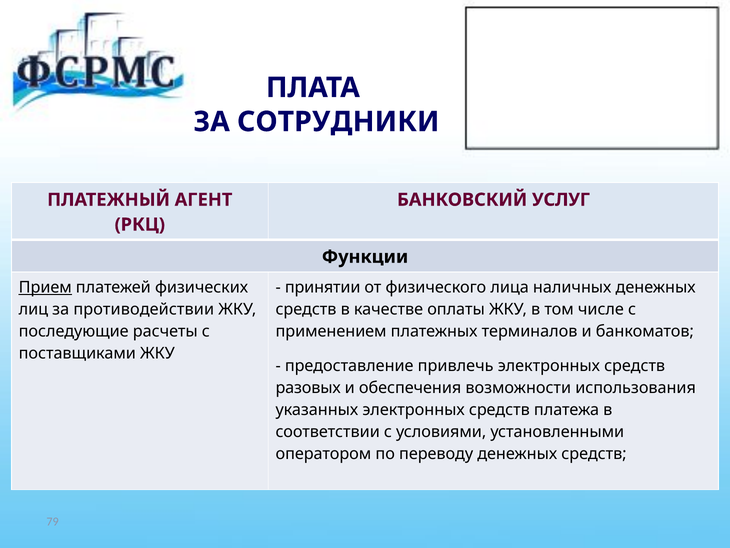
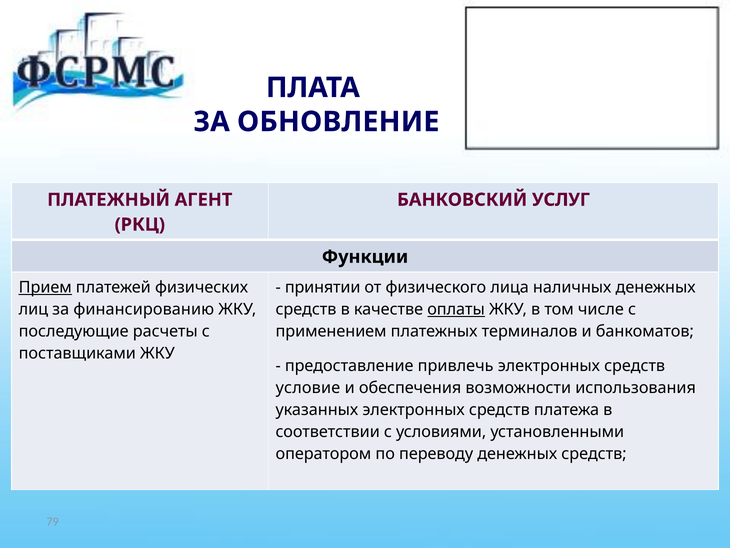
СОТРУДНИКИ: СОТРУДНИКИ -> ОБНОВЛЕНИЕ
противодействии: противодействии -> финансированию
оплаты underline: none -> present
разовых: разовых -> условие
